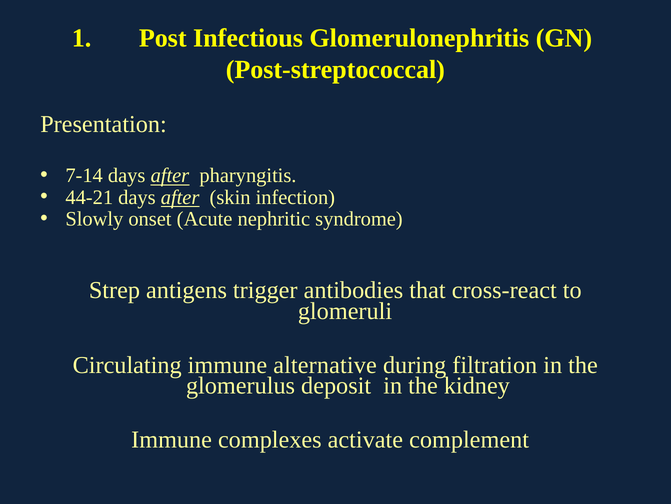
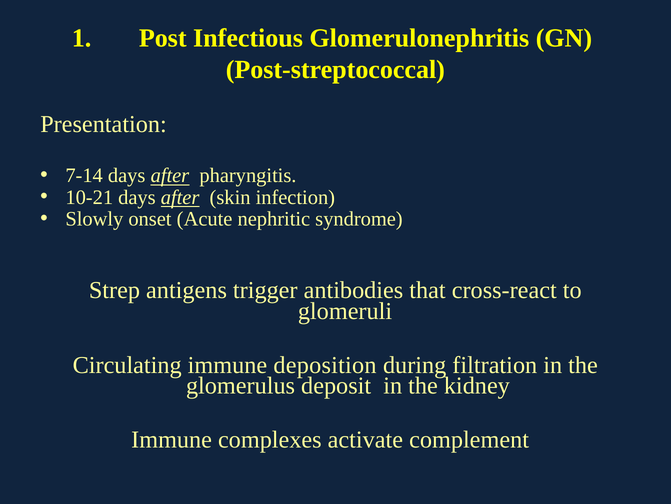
44-21: 44-21 -> 10-21
alternative: alternative -> deposition
